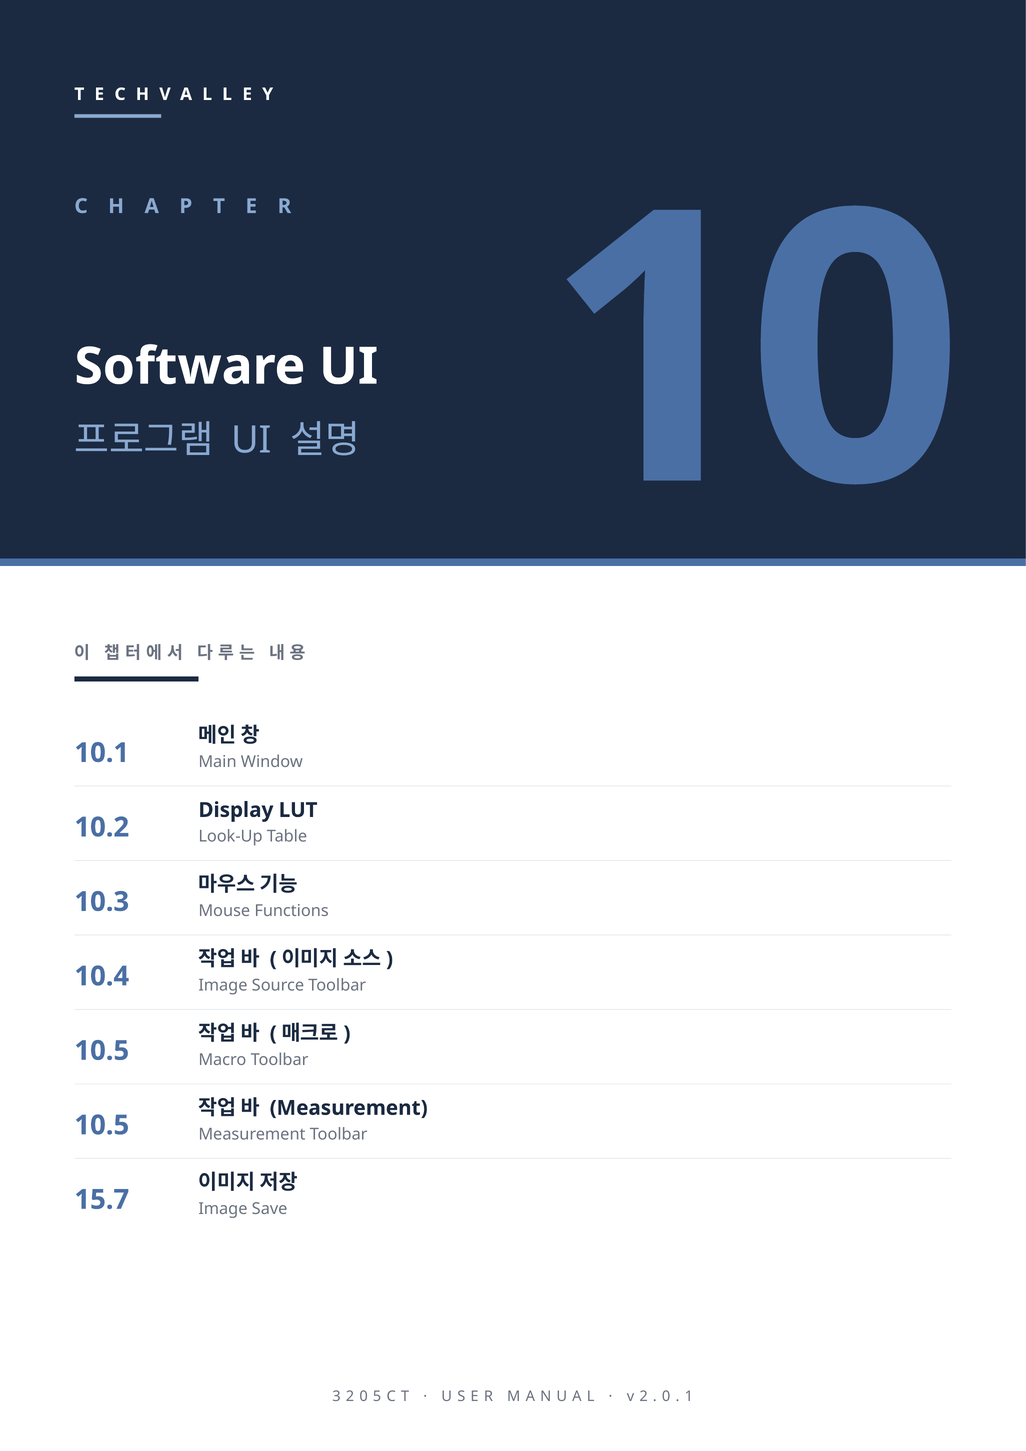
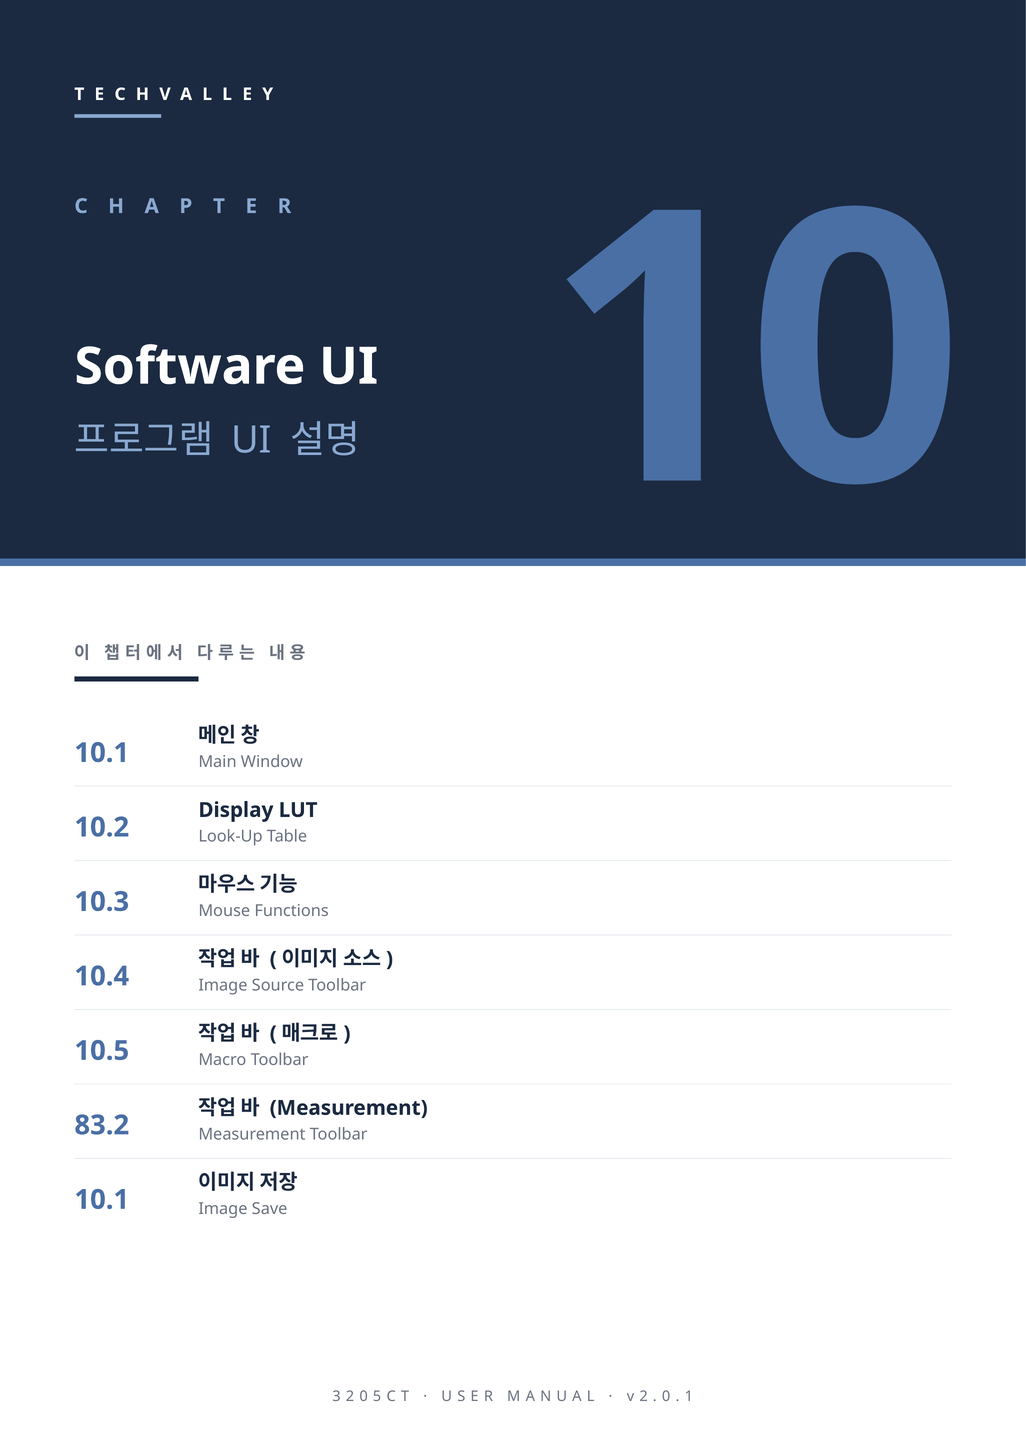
10.5 at (102, 1125): 10.5 -> 83.2
15.7 at (102, 1199): 15.7 -> 10.1
